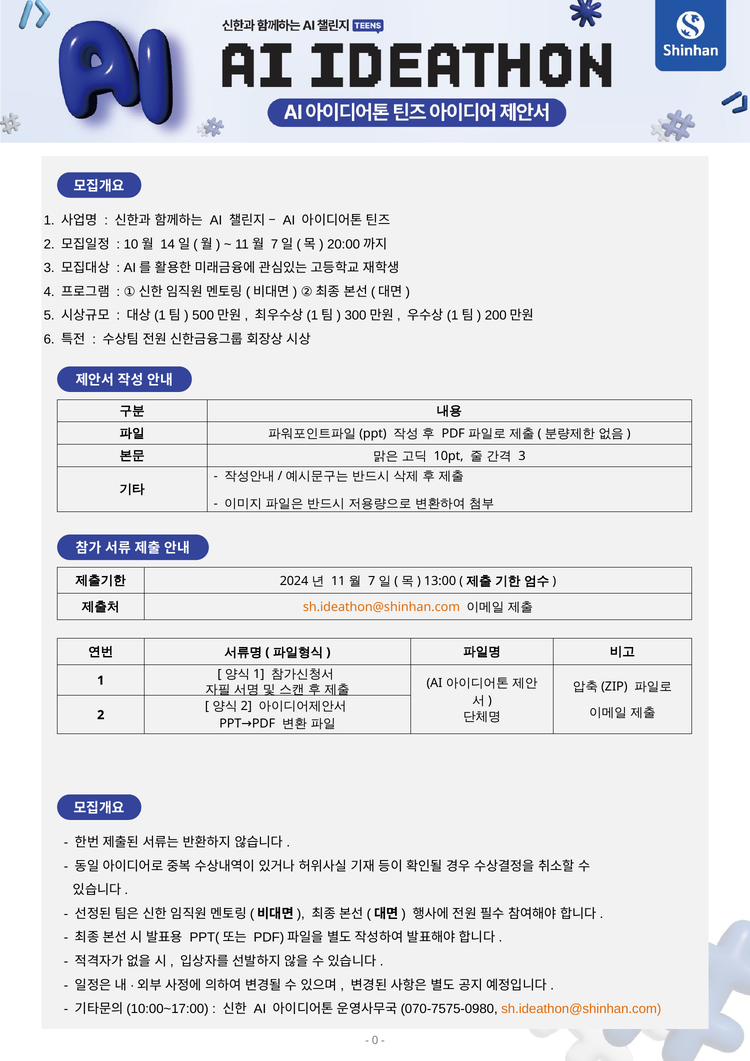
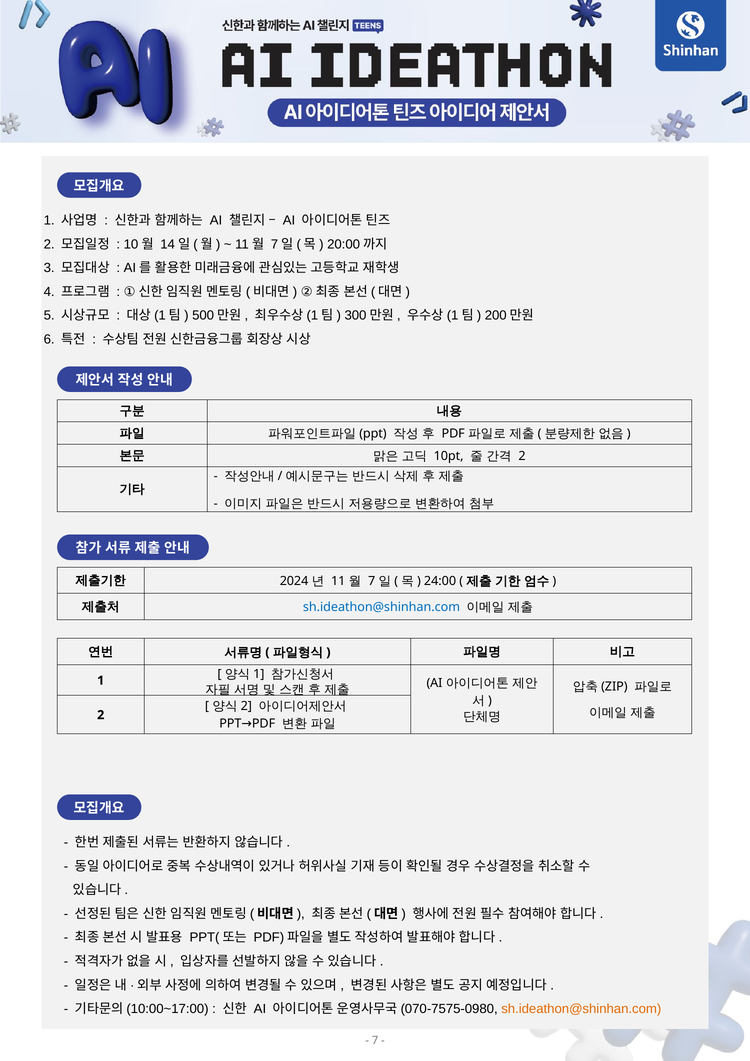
3 at (522, 456): 3 -> 2
13:00: 13:00 -> 24:00
sh.ideathon@shinhan.com at (381, 607) colour: orange -> blue
0 at (375, 1040): 0 -> 7
